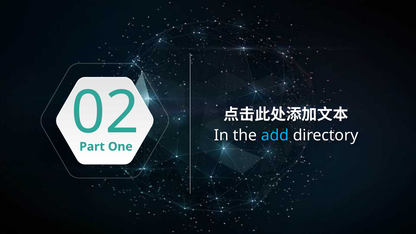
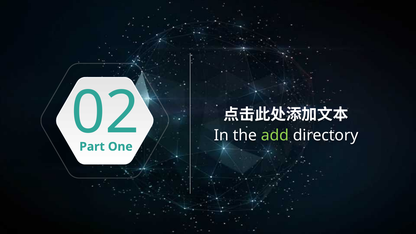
add colour: light blue -> light green
